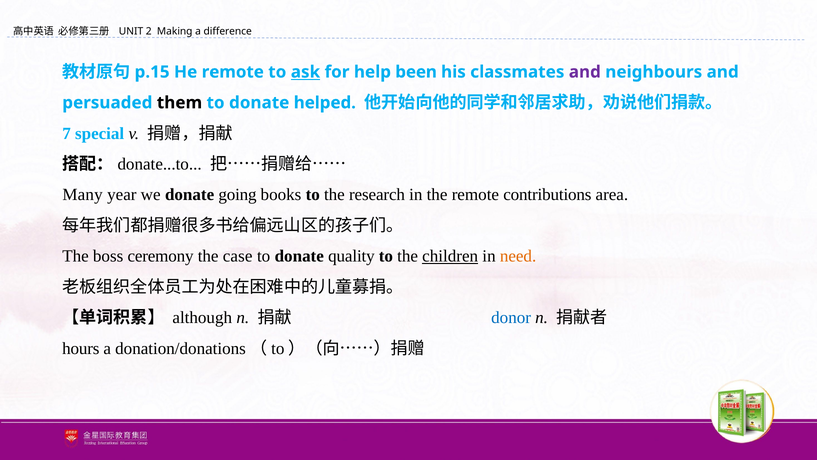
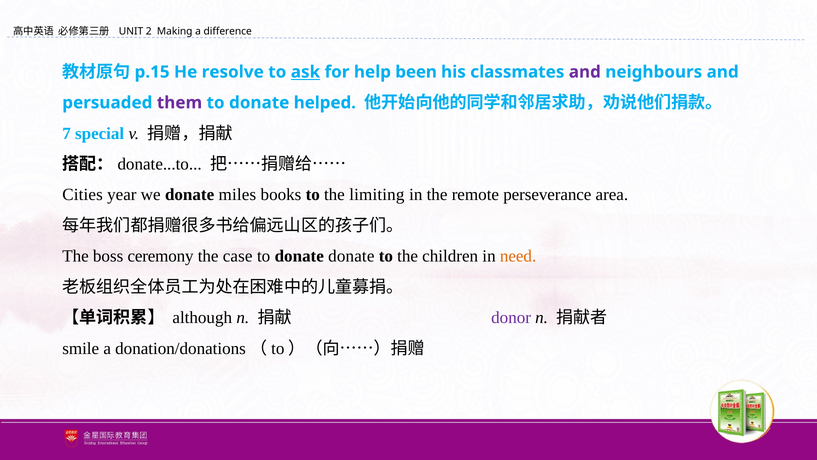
He remote: remote -> resolve
them colour: black -> purple
Many: Many -> Cities
going: going -> miles
research: research -> limiting
contributions: contributions -> perseverance
donate quality: quality -> donate
children underline: present -> none
donor colour: blue -> purple
hours: hours -> smile
